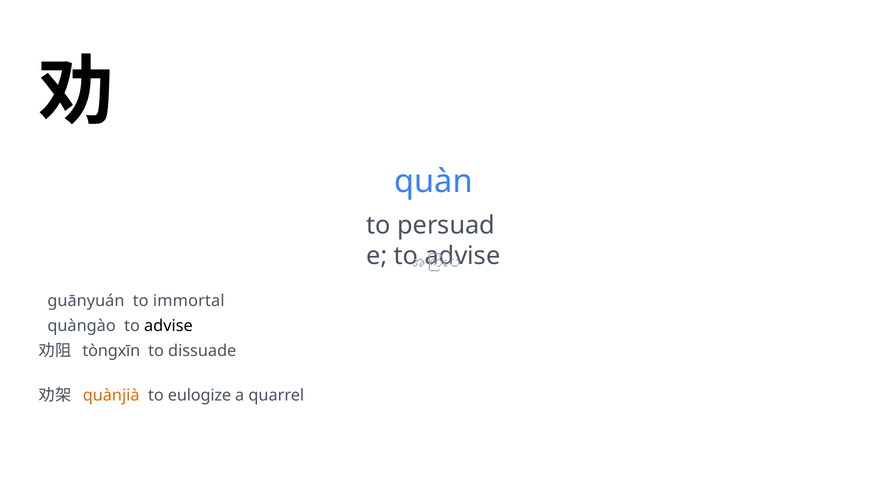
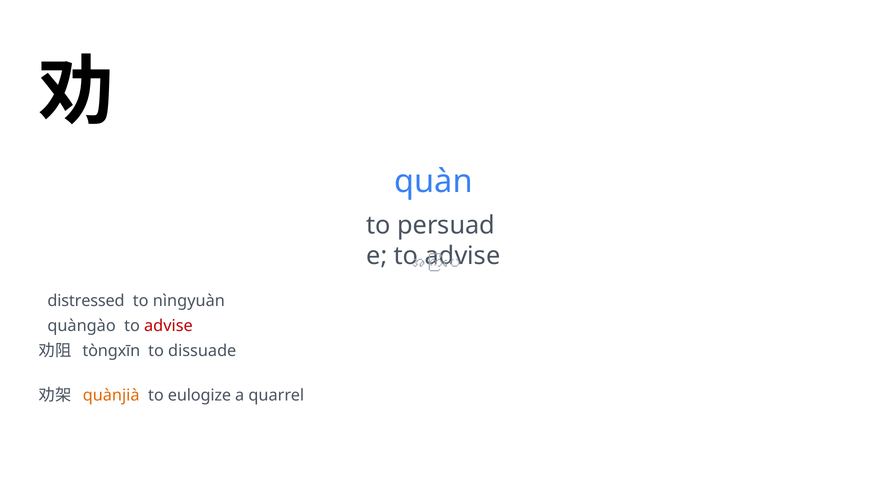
guānyuán: guānyuán -> distressed
immortal: immortal -> nìngyuàn
advise at (168, 326) colour: black -> red
